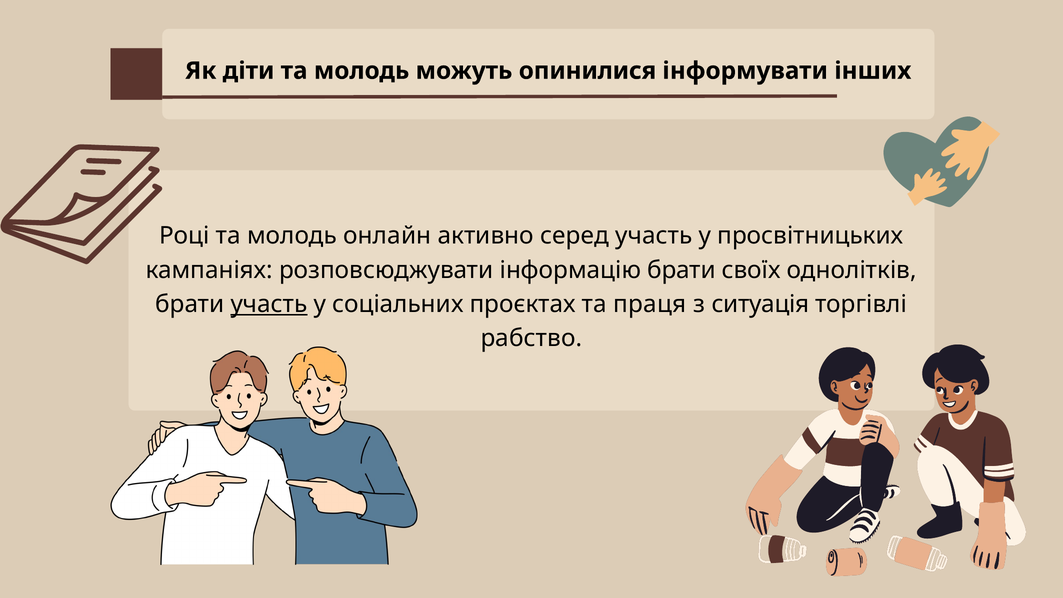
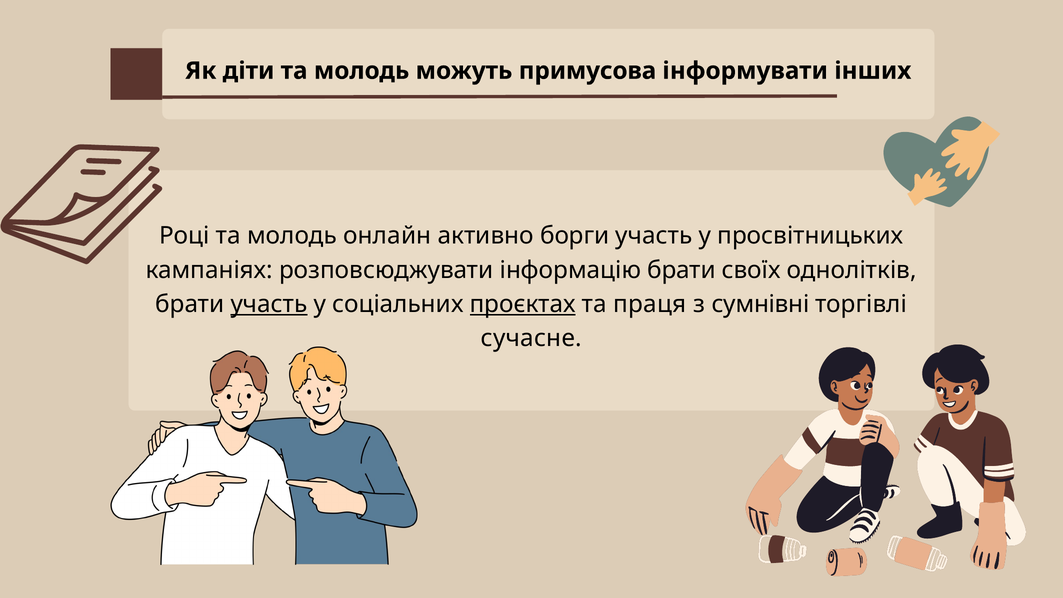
опинилися: опинилися -> примусова
серед: серед -> борги
проєктах underline: none -> present
ситуація: ситуація -> сумнівні
рабство: рабство -> сучасне
